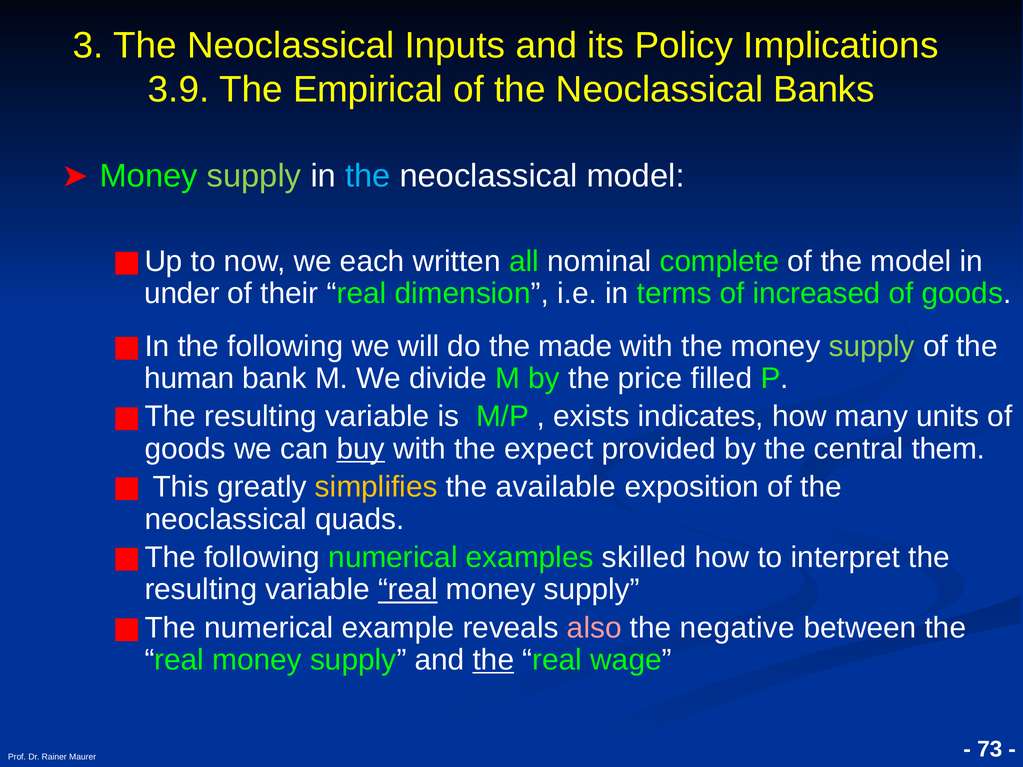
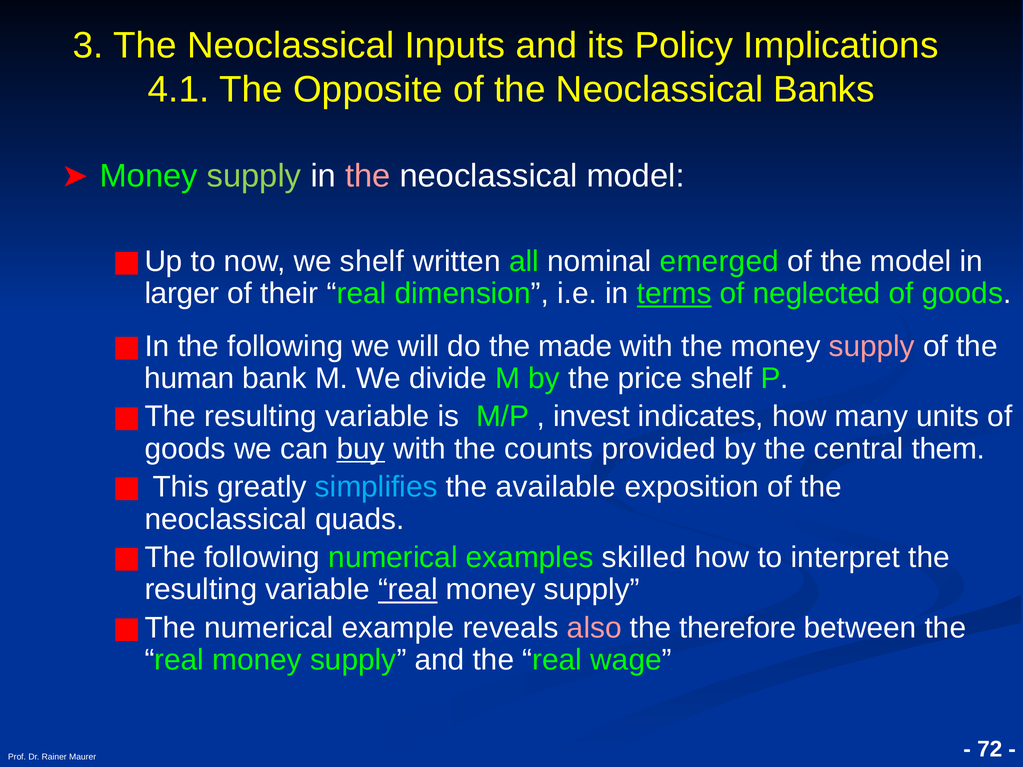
3.9: 3.9 -> 4.1
Empirical: Empirical -> Opposite
the at (368, 176) colour: light blue -> pink
we each: each -> shelf
complete: complete -> emerged
under: under -> larger
terms underline: none -> present
increased: increased -> neglected
supply at (872, 346) colour: light green -> pink
price filled: filled -> shelf
exists: exists -> invest
expect: expect -> counts
simplifies colour: yellow -> light blue
negative: negative -> therefore
the at (493, 660) underline: present -> none
73: 73 -> 72
